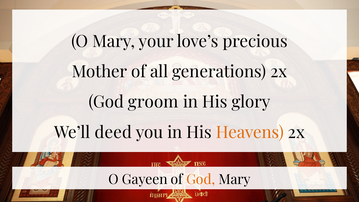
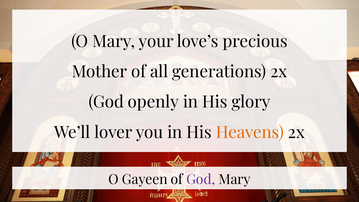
groom: groom -> openly
deed: deed -> lover
God at (201, 180) colour: orange -> purple
